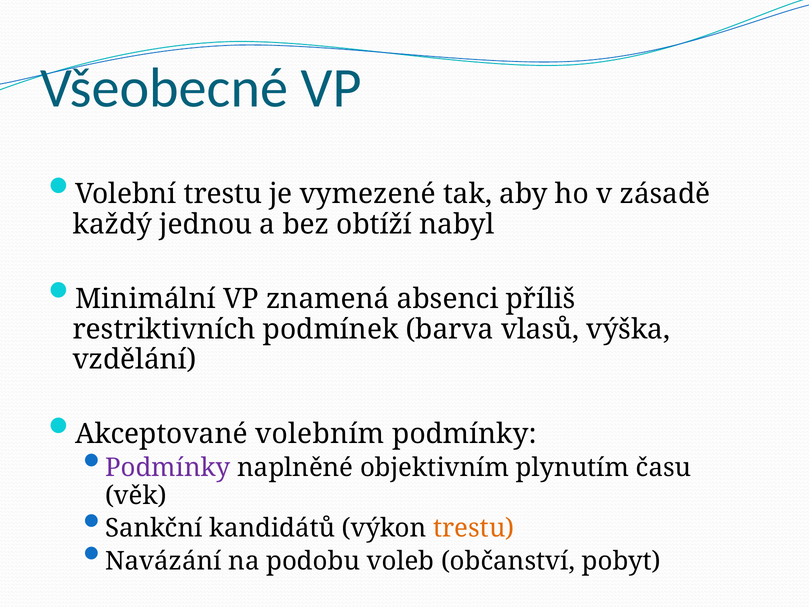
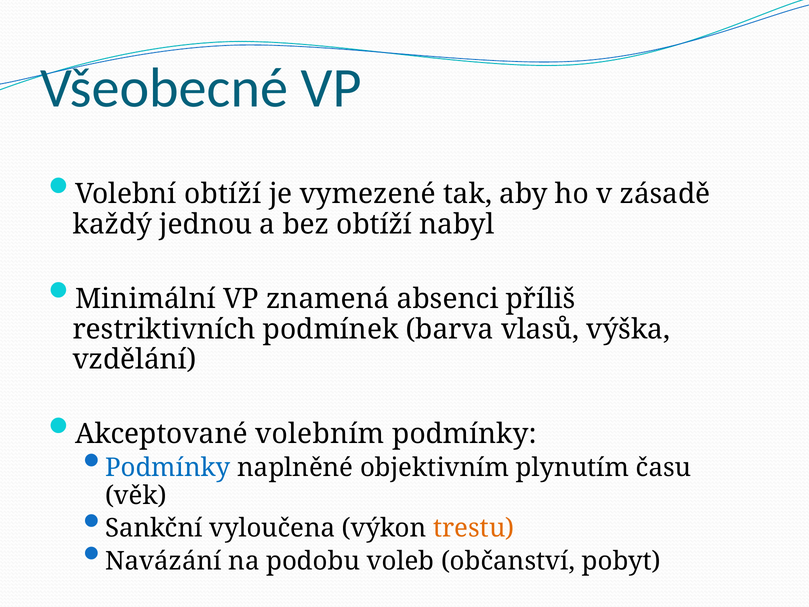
Volební trestu: trestu -> obtíží
Podmínky at (168, 468) colour: purple -> blue
kandidátů: kandidátů -> vyloučena
